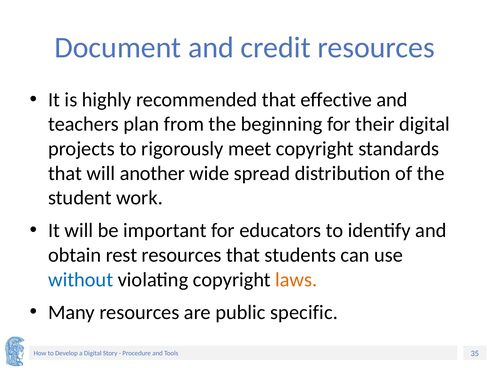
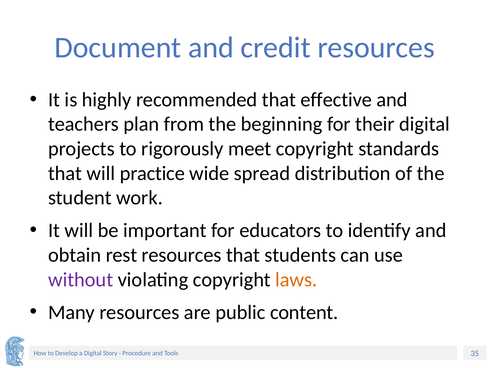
another: another -> practice
without colour: blue -> purple
specific: specific -> content
